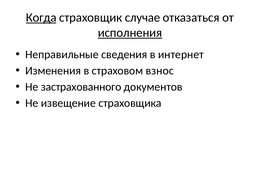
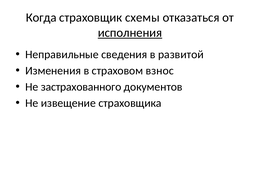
Когда underline: present -> none
случае: случае -> схемы
интернет: интернет -> развитой
